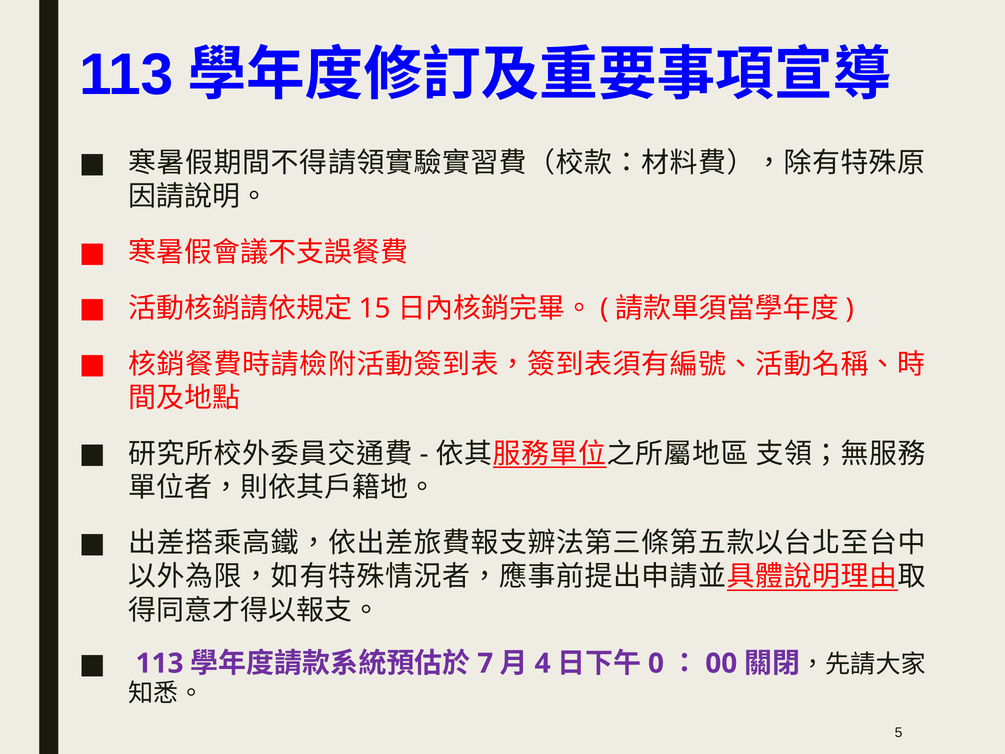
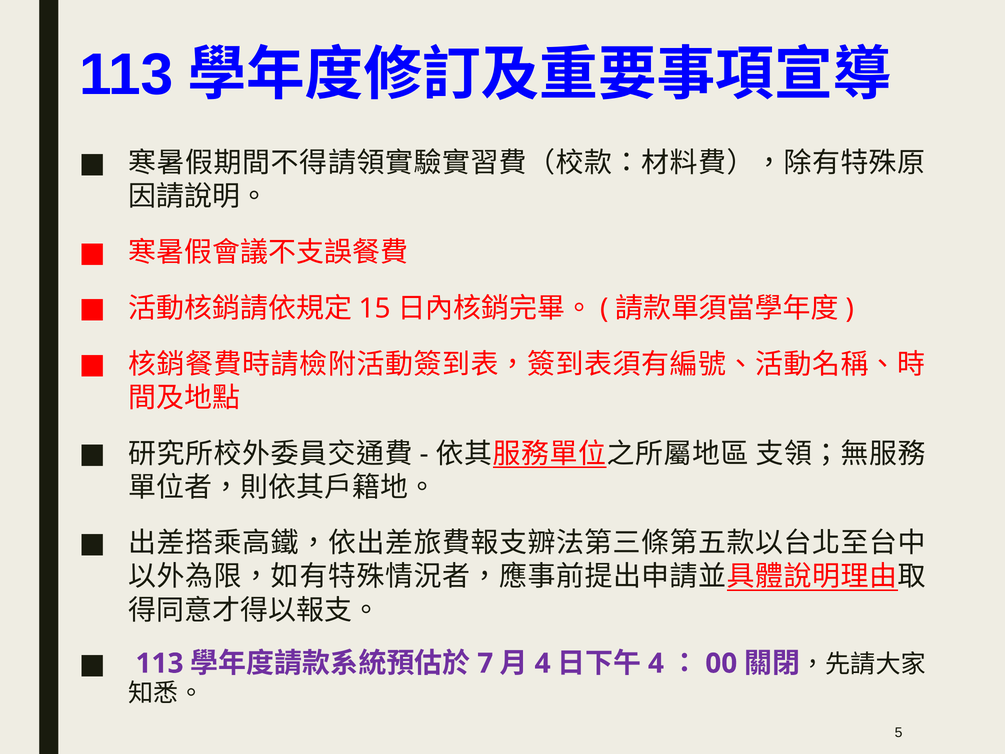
0 at (656, 663): 0 -> 4
